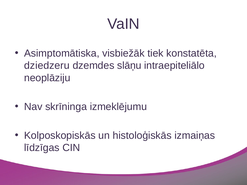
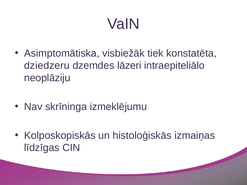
slāņu: slāņu -> lāzeri
